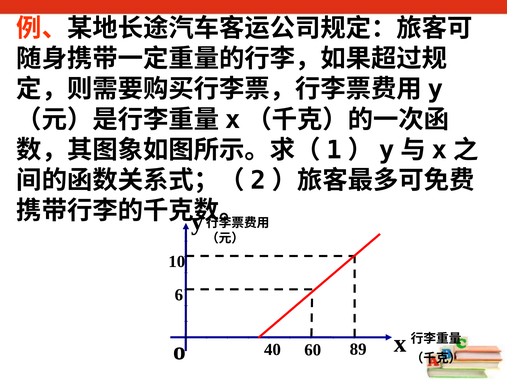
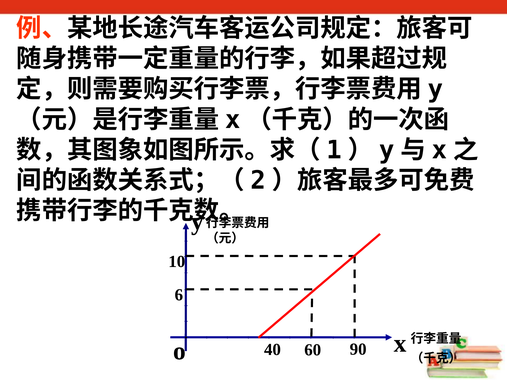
89: 89 -> 90
